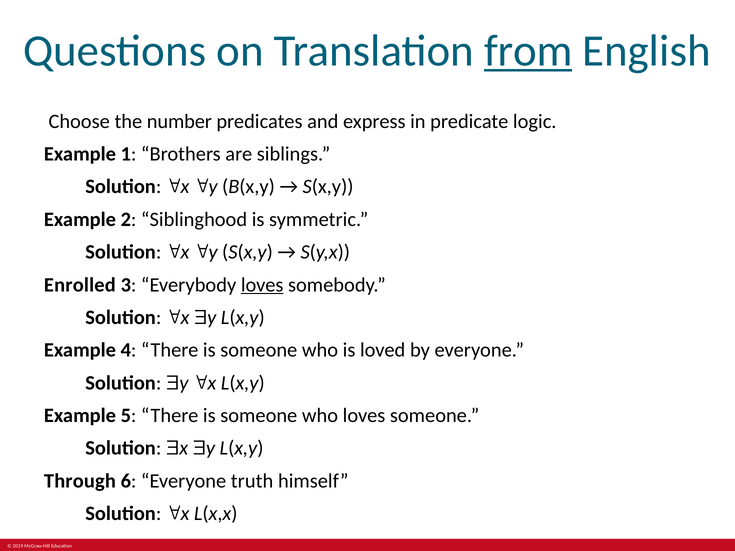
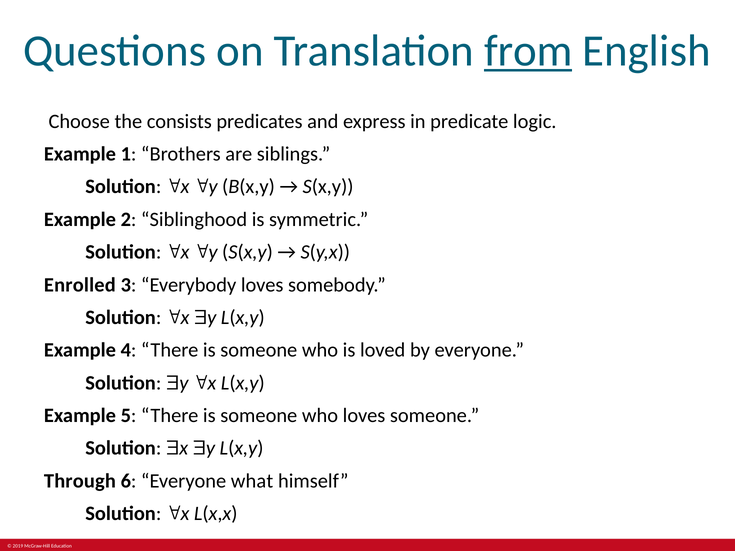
number: number -> consists
loves at (262, 285) underline: present -> none
truth: truth -> what
